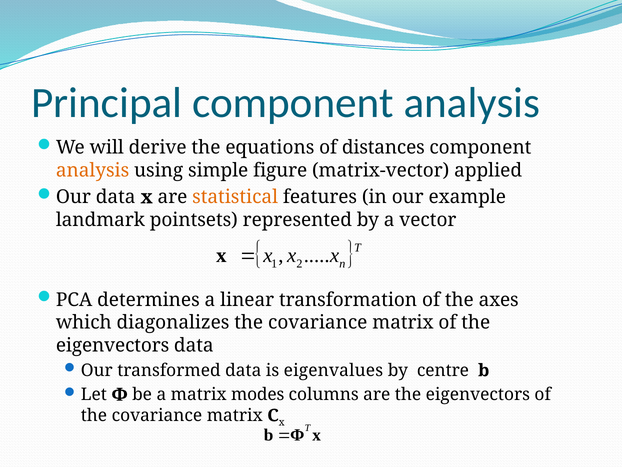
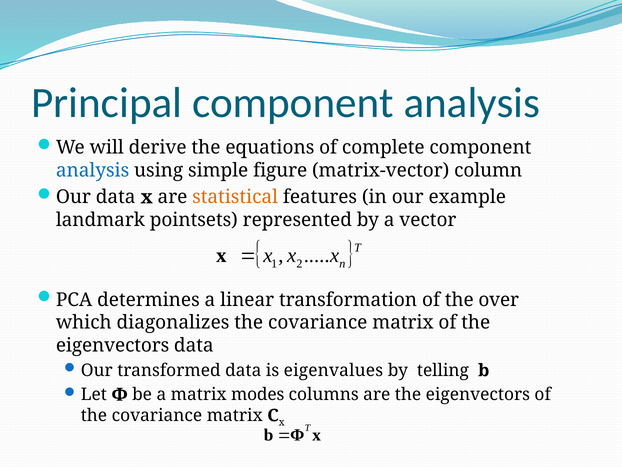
distances: distances -> complete
analysis at (93, 170) colour: orange -> blue
applied: applied -> column
axes: axes -> over
centre: centre -> telling
